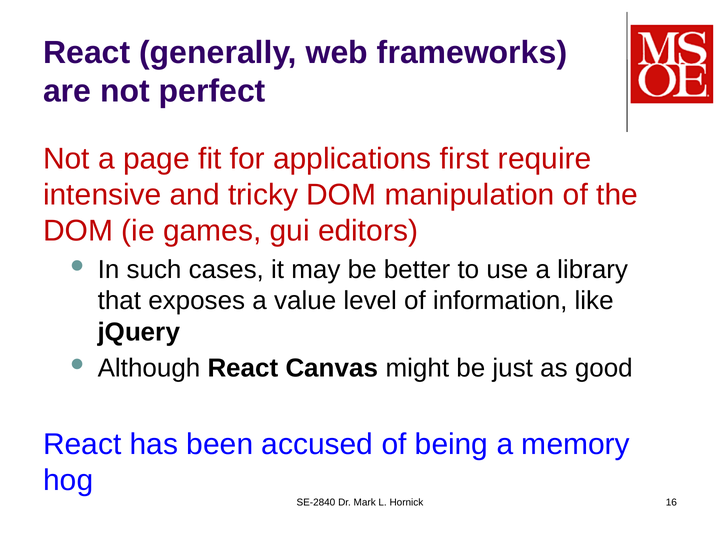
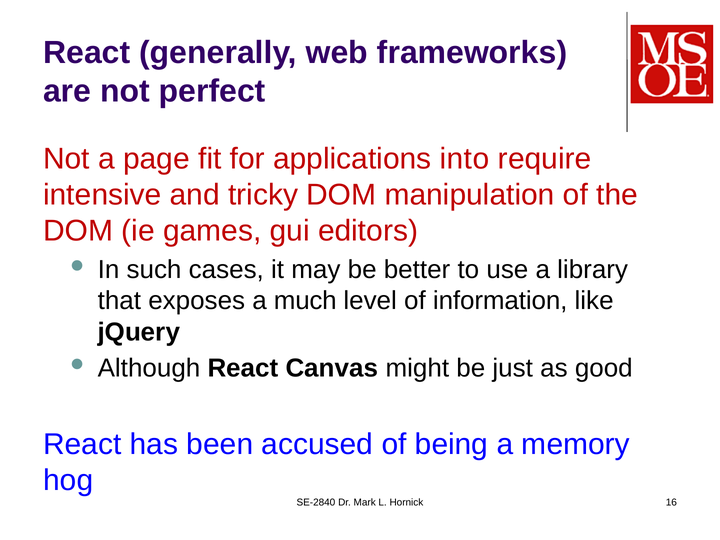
first: first -> into
value: value -> much
